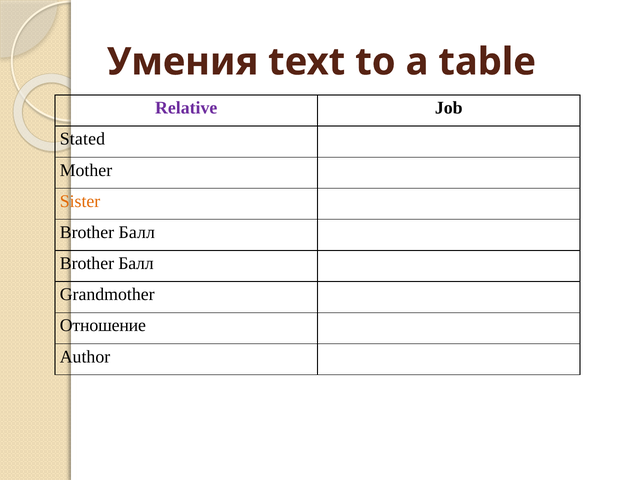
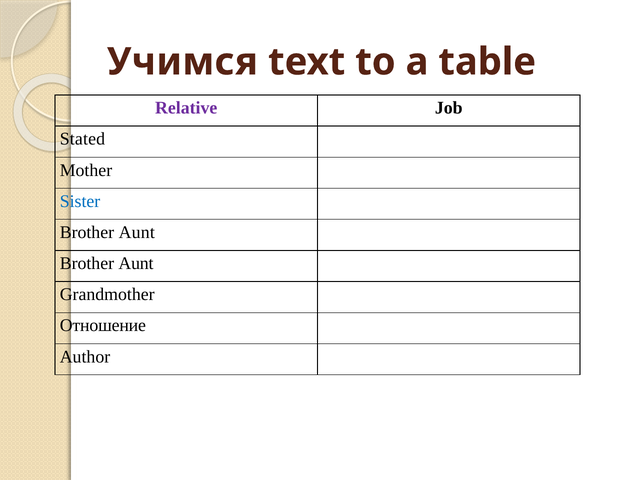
Умения: Умения -> Учимся
Sister colour: orange -> blue
Балл at (137, 232): Балл -> Aunt
Балл at (136, 263): Балл -> Aunt
